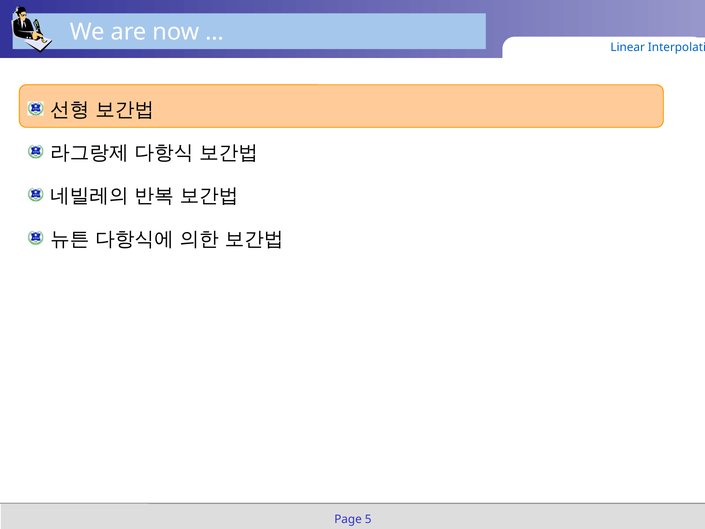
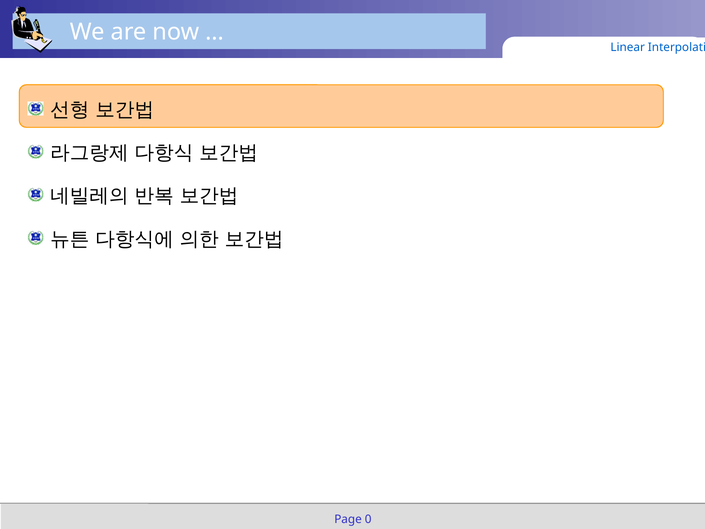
5: 5 -> 0
